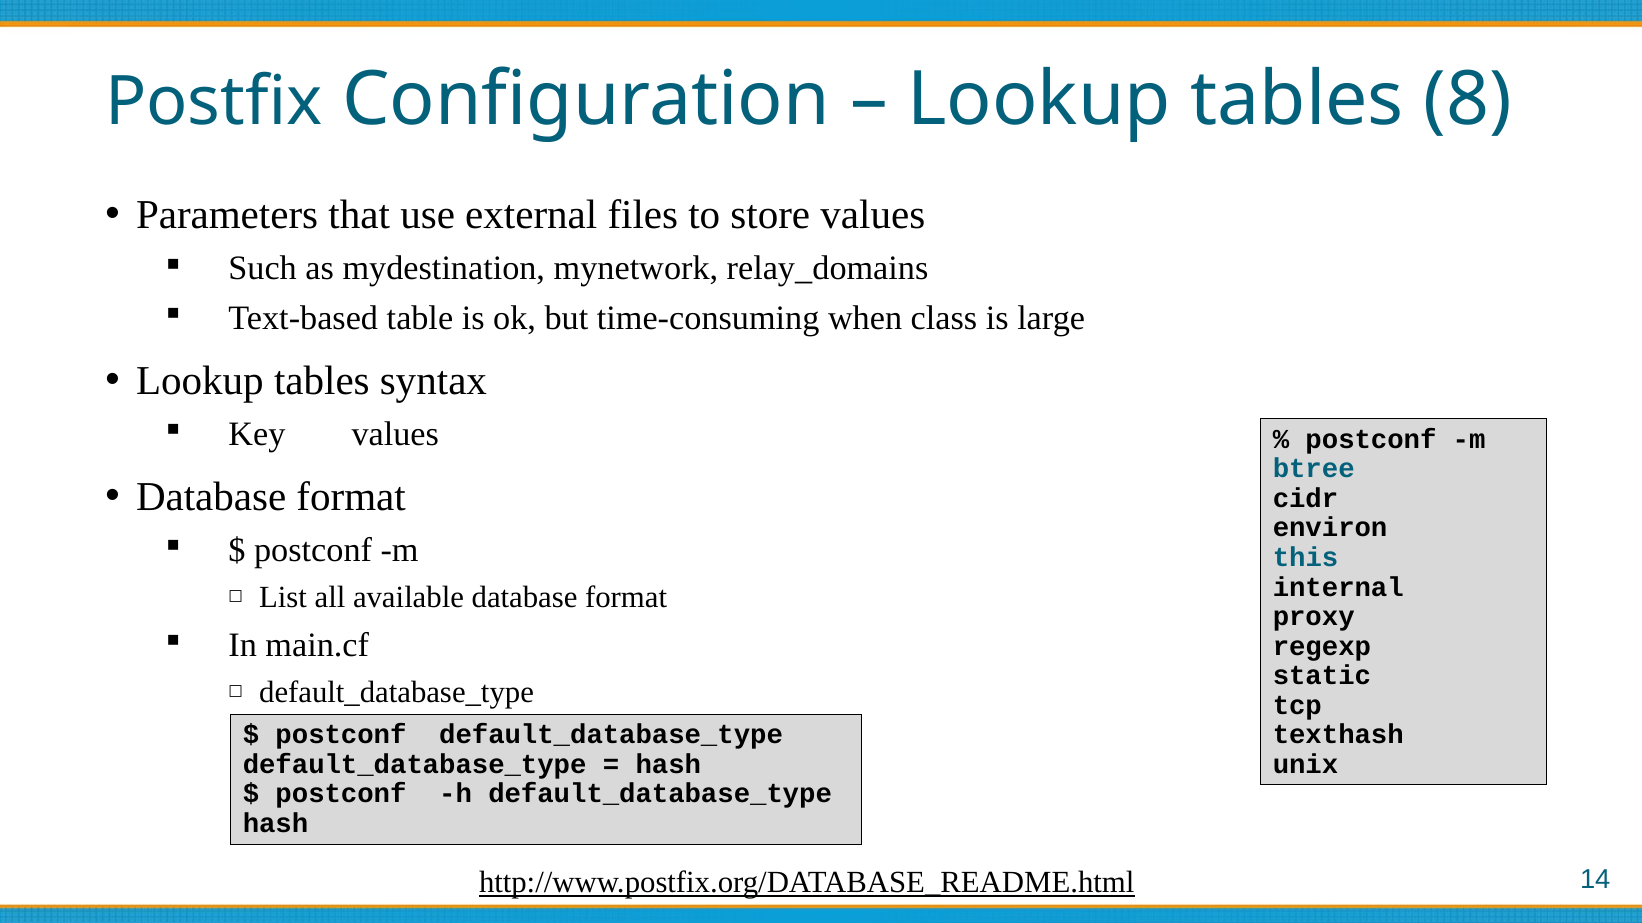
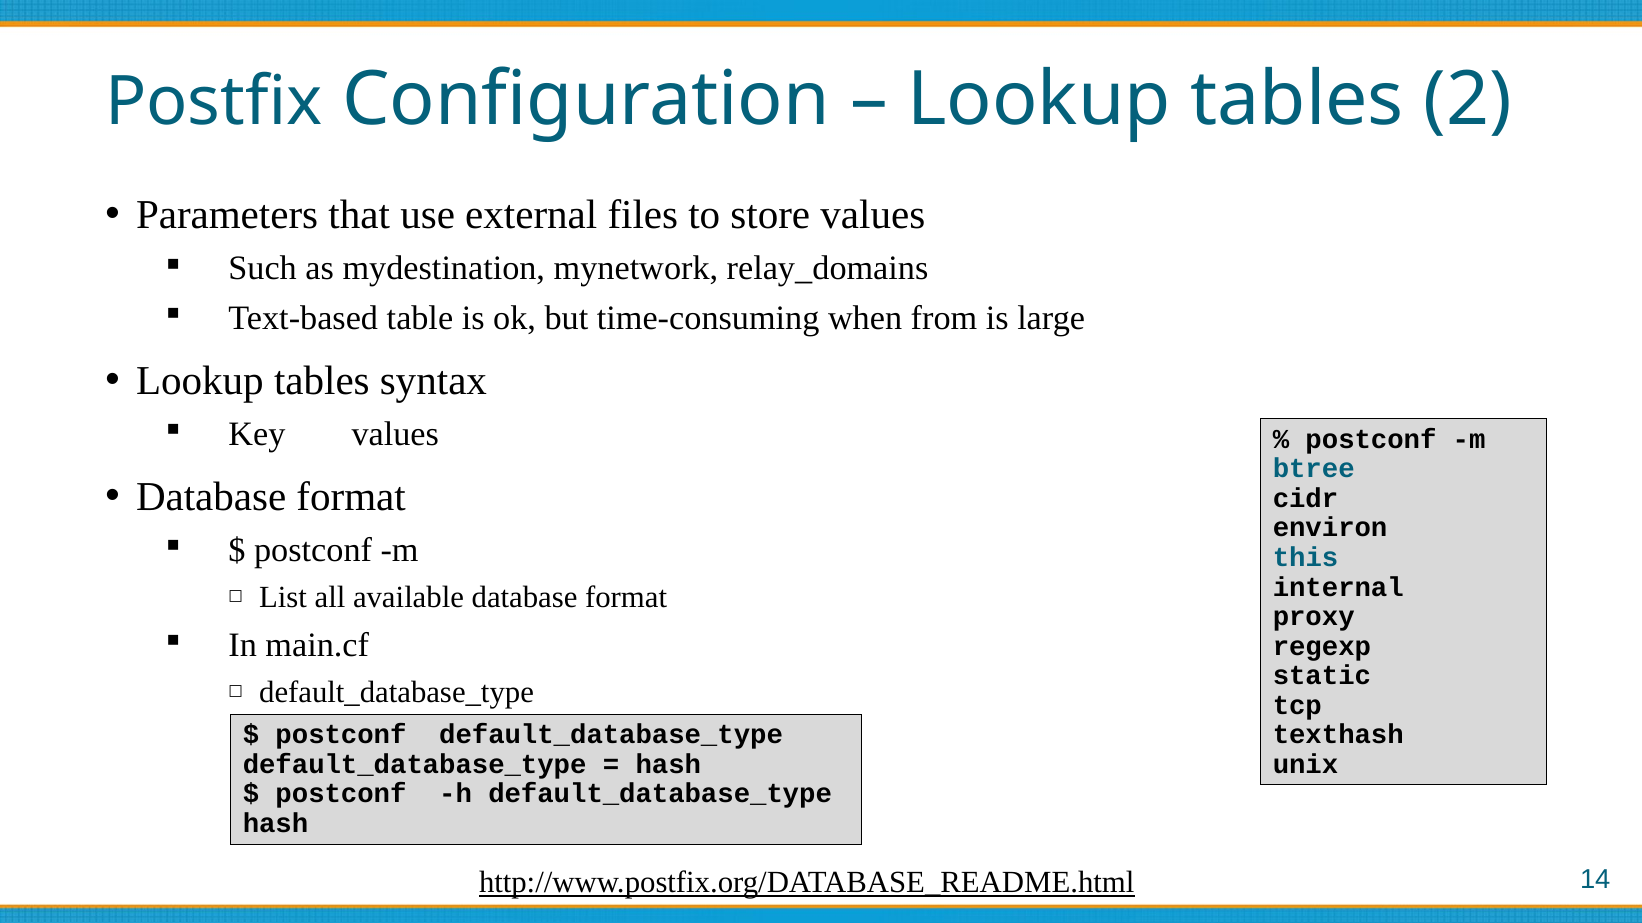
8: 8 -> 2
class: class -> from
